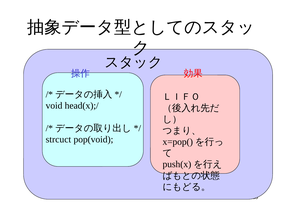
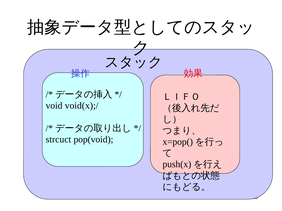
head(x);/: head(x);/ -> void(x);/
